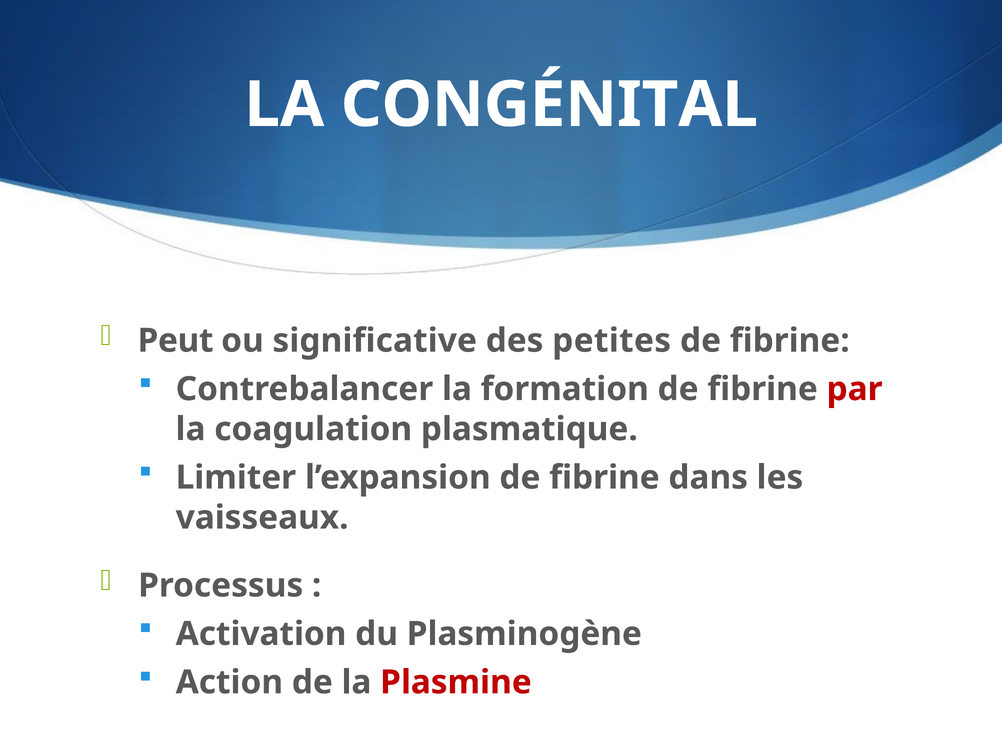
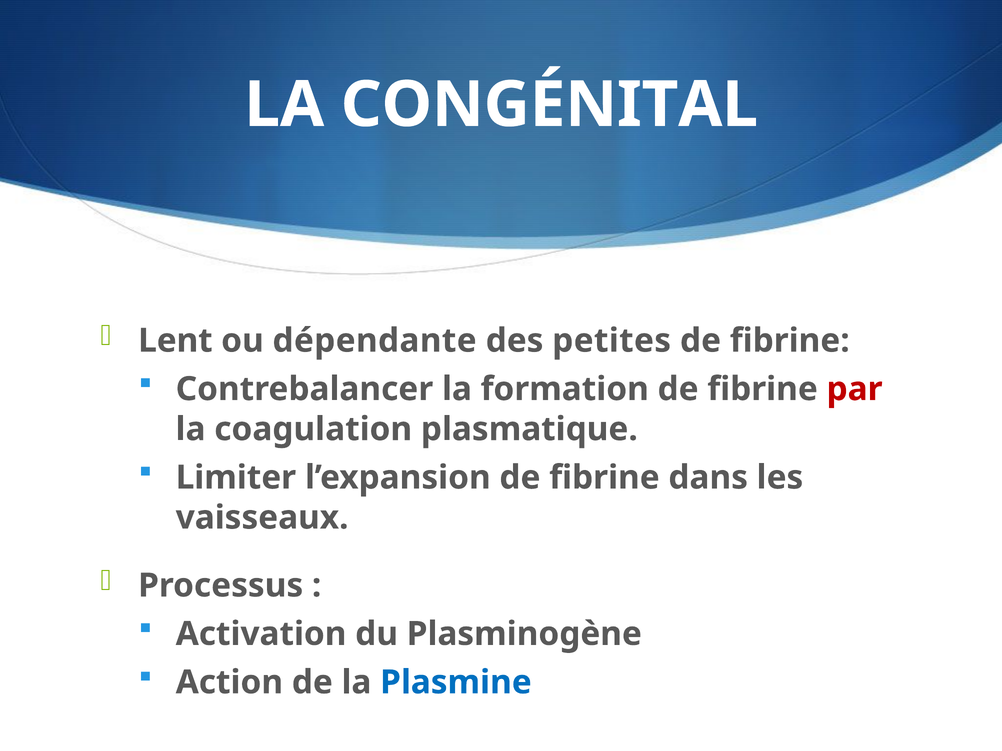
Peut: Peut -> Lent
significative: significative -> dépendante
Plasmine colour: red -> blue
